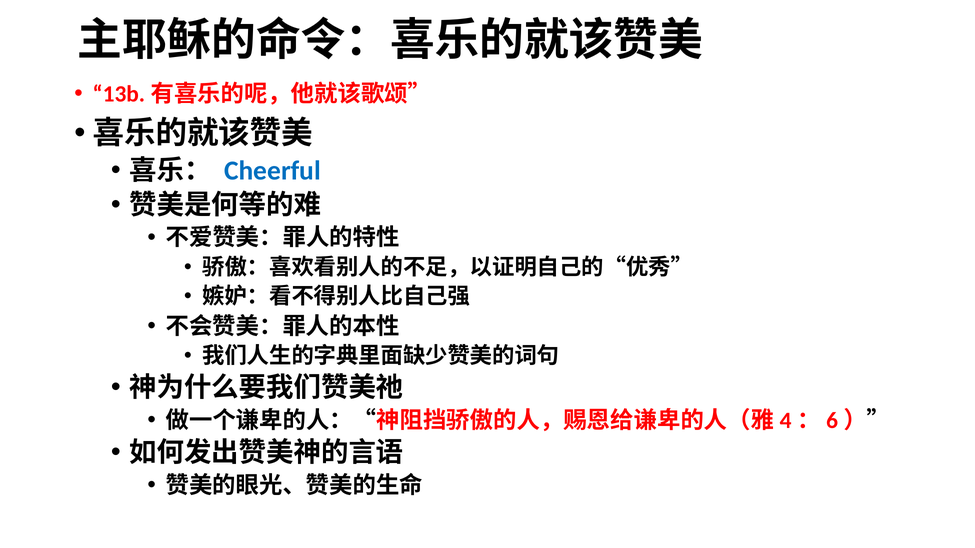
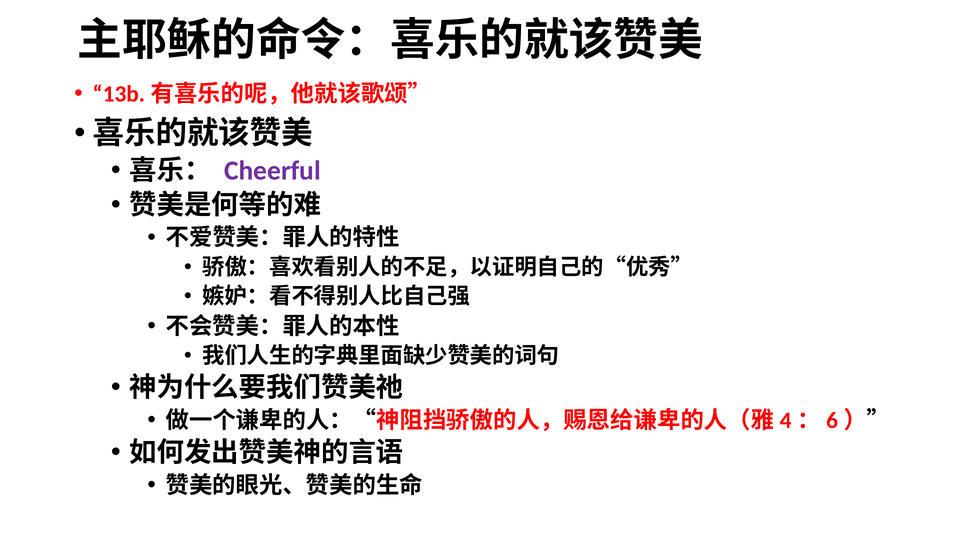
Cheerful colour: blue -> purple
